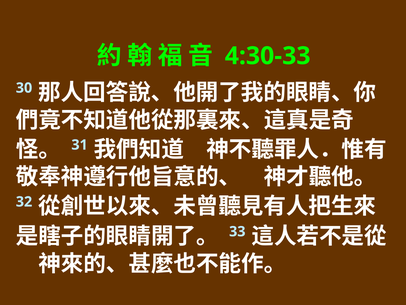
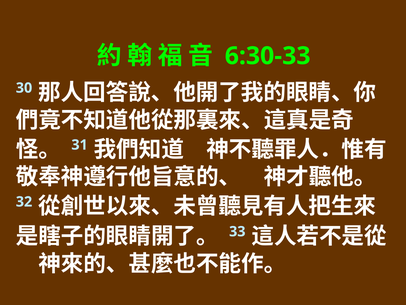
4:30-33: 4:30-33 -> 6:30-33
